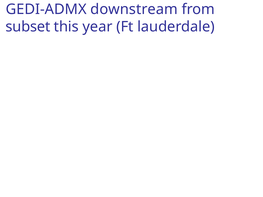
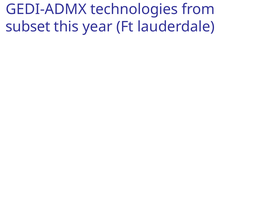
downstream: downstream -> technologies
